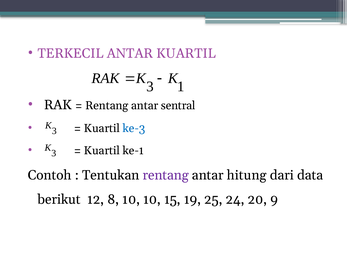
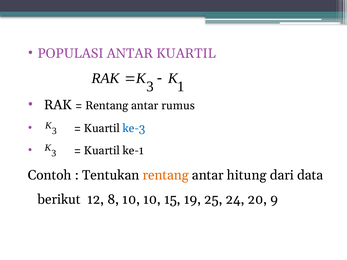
TERKECIL: TERKECIL -> POPULASI
sentral: sentral -> rumus
rentang at (166, 175) colour: purple -> orange
